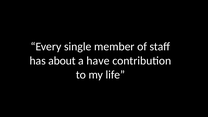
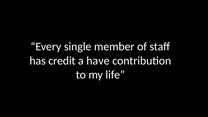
about: about -> credit
